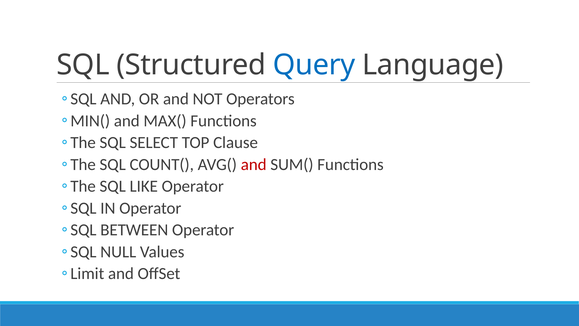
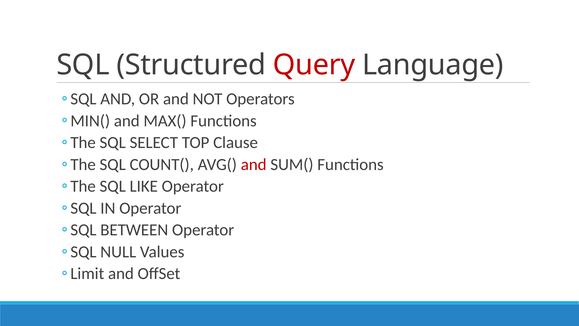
Query colour: blue -> red
